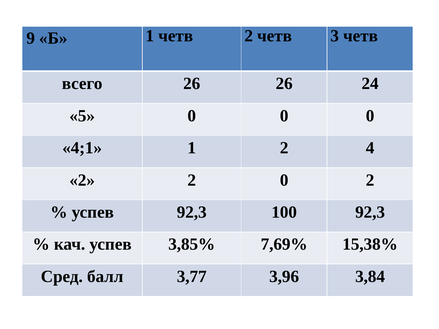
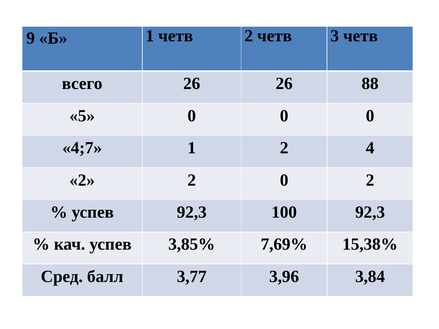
24: 24 -> 88
4;1: 4;1 -> 4;7
